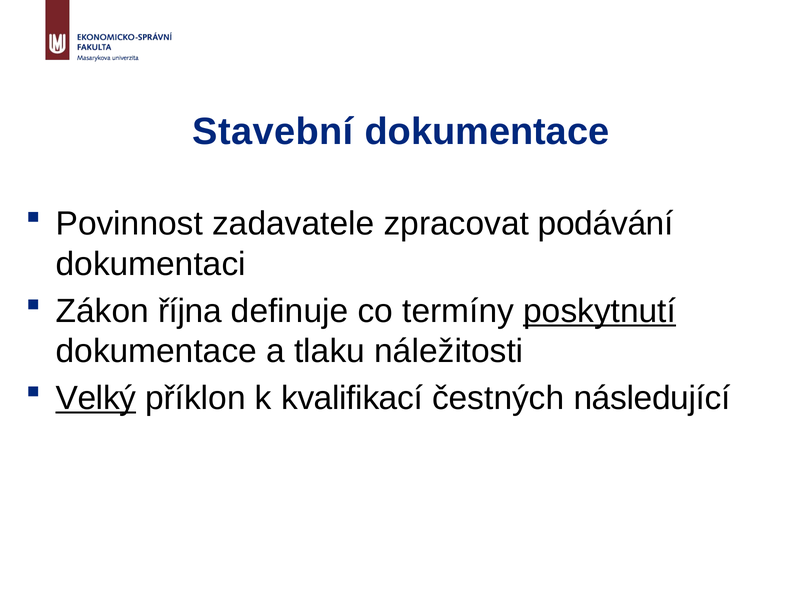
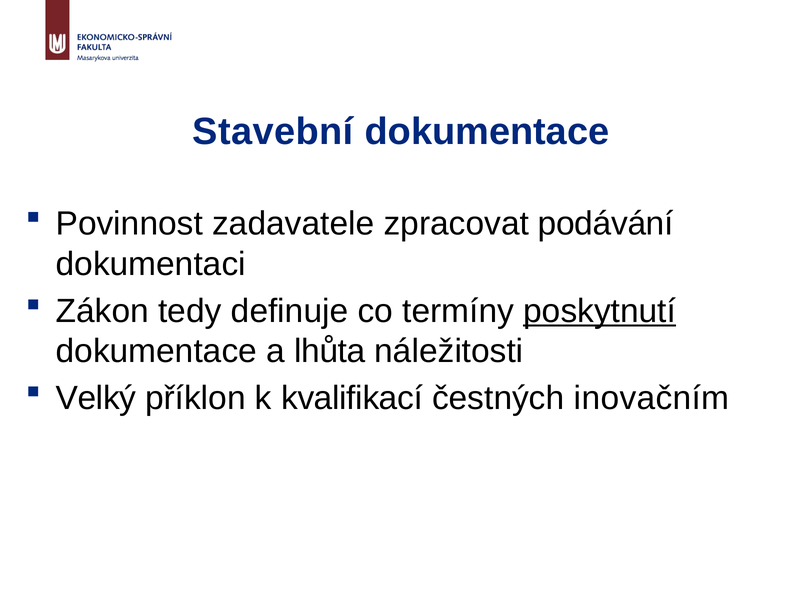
října: října -> tedy
tlaku: tlaku -> lhůta
Velký underline: present -> none
následující: následující -> inovačním
